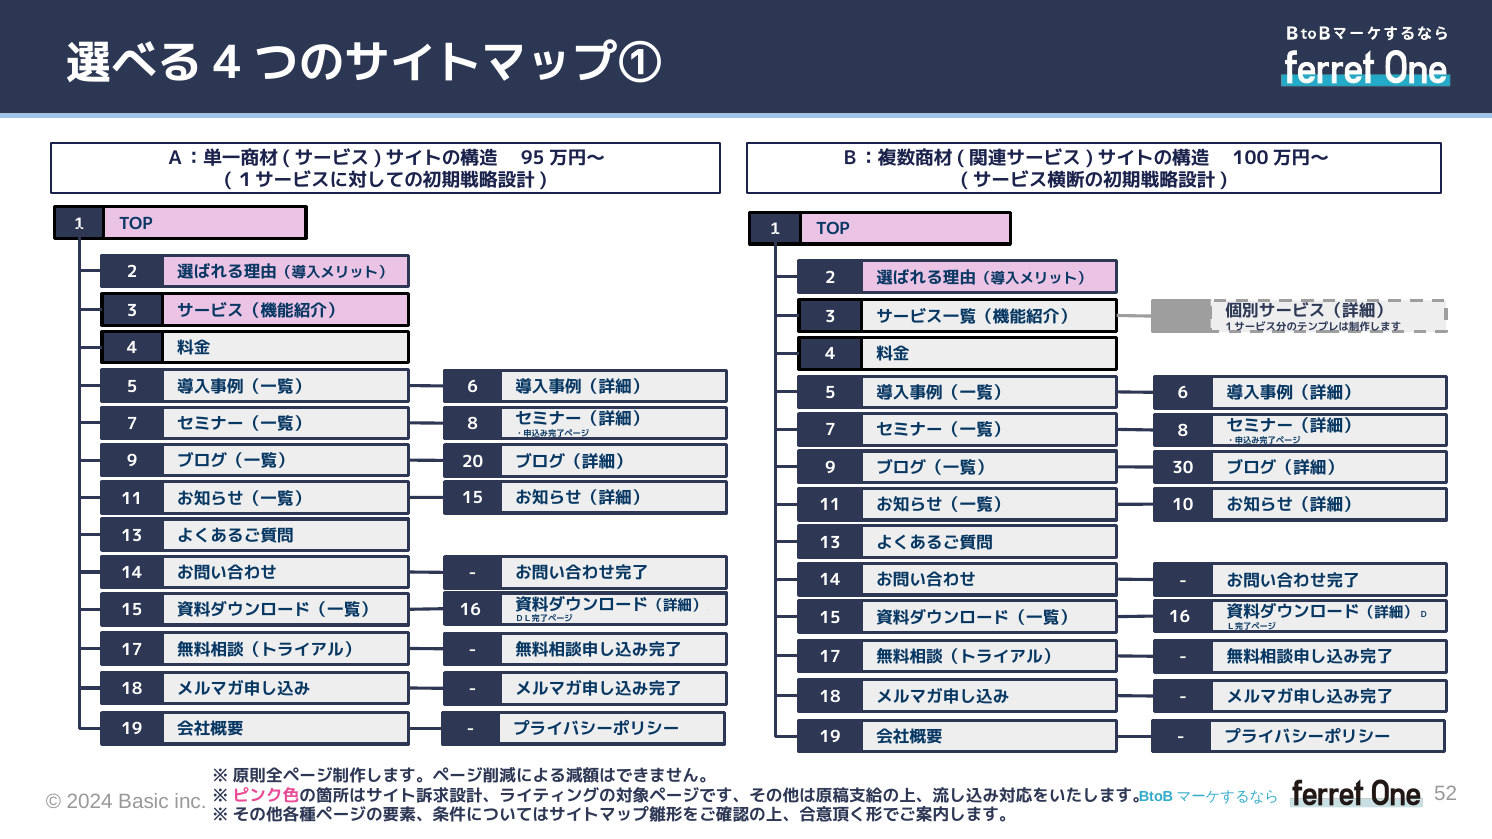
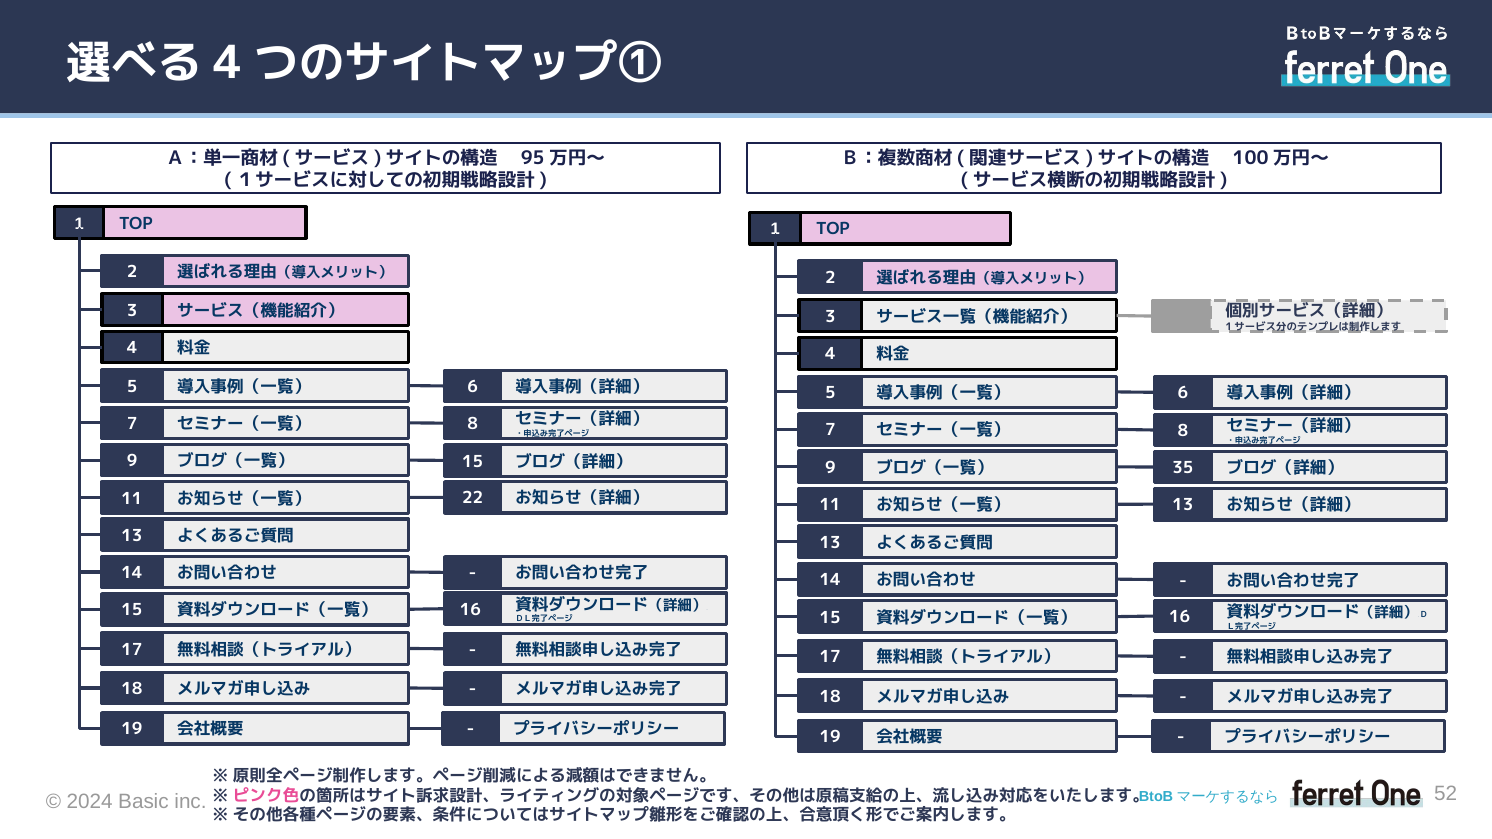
20 at (473, 462): 20 -> 15
30: 30 -> 35
15 at (473, 499): 15 -> 22
10 at (1183, 506): 10 -> 13
